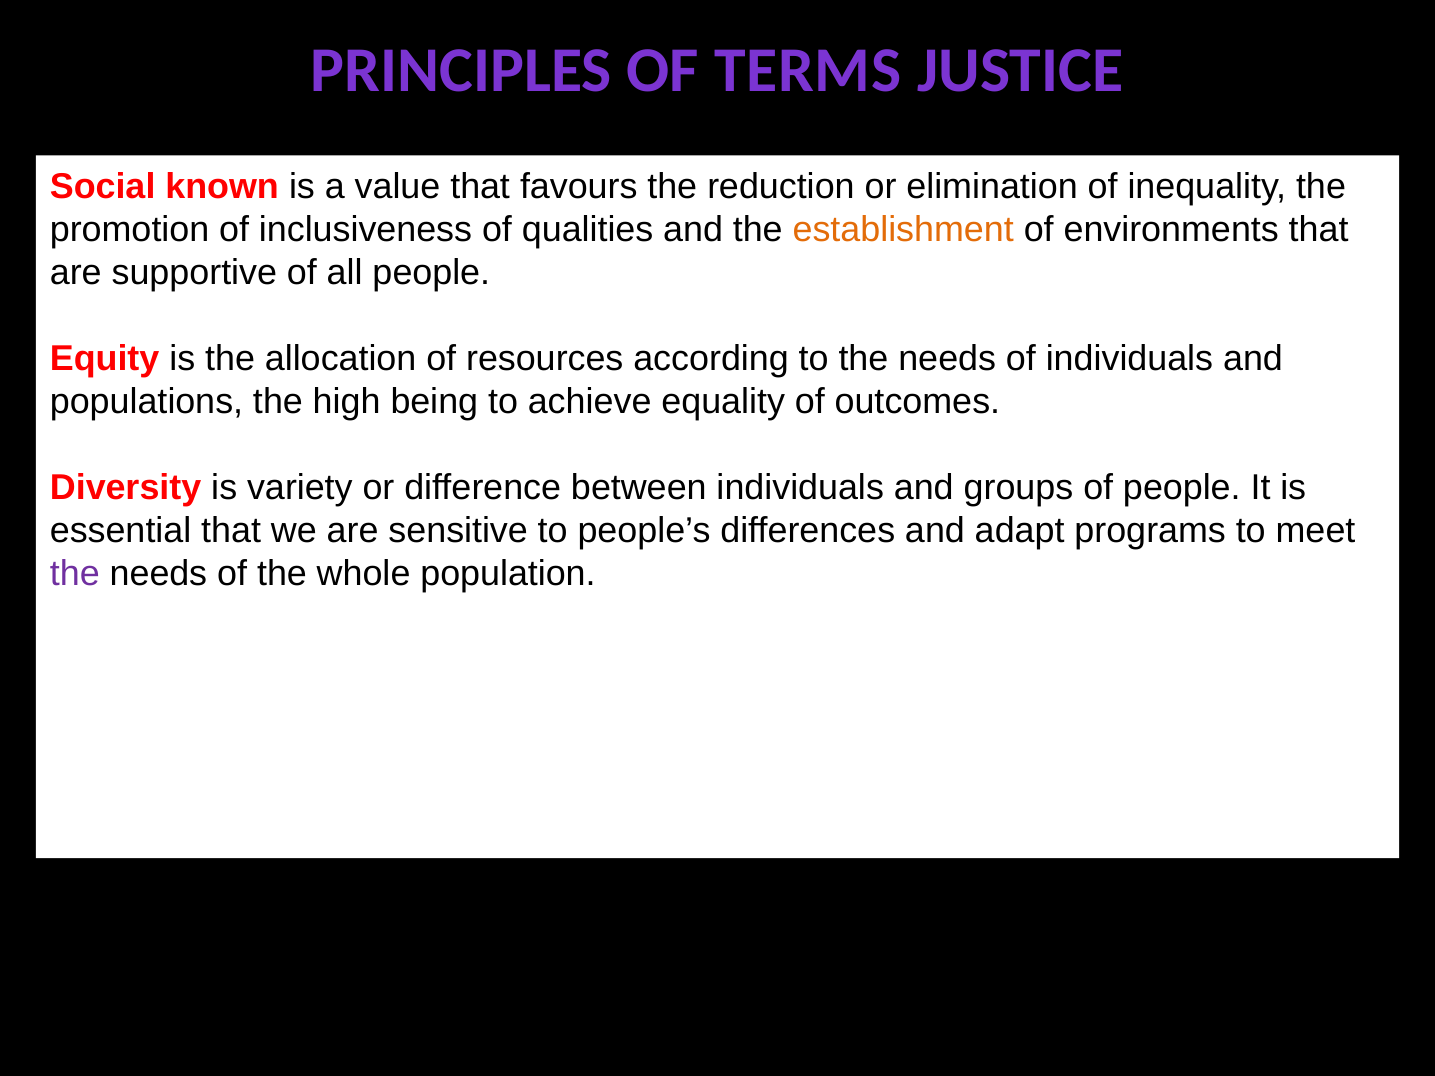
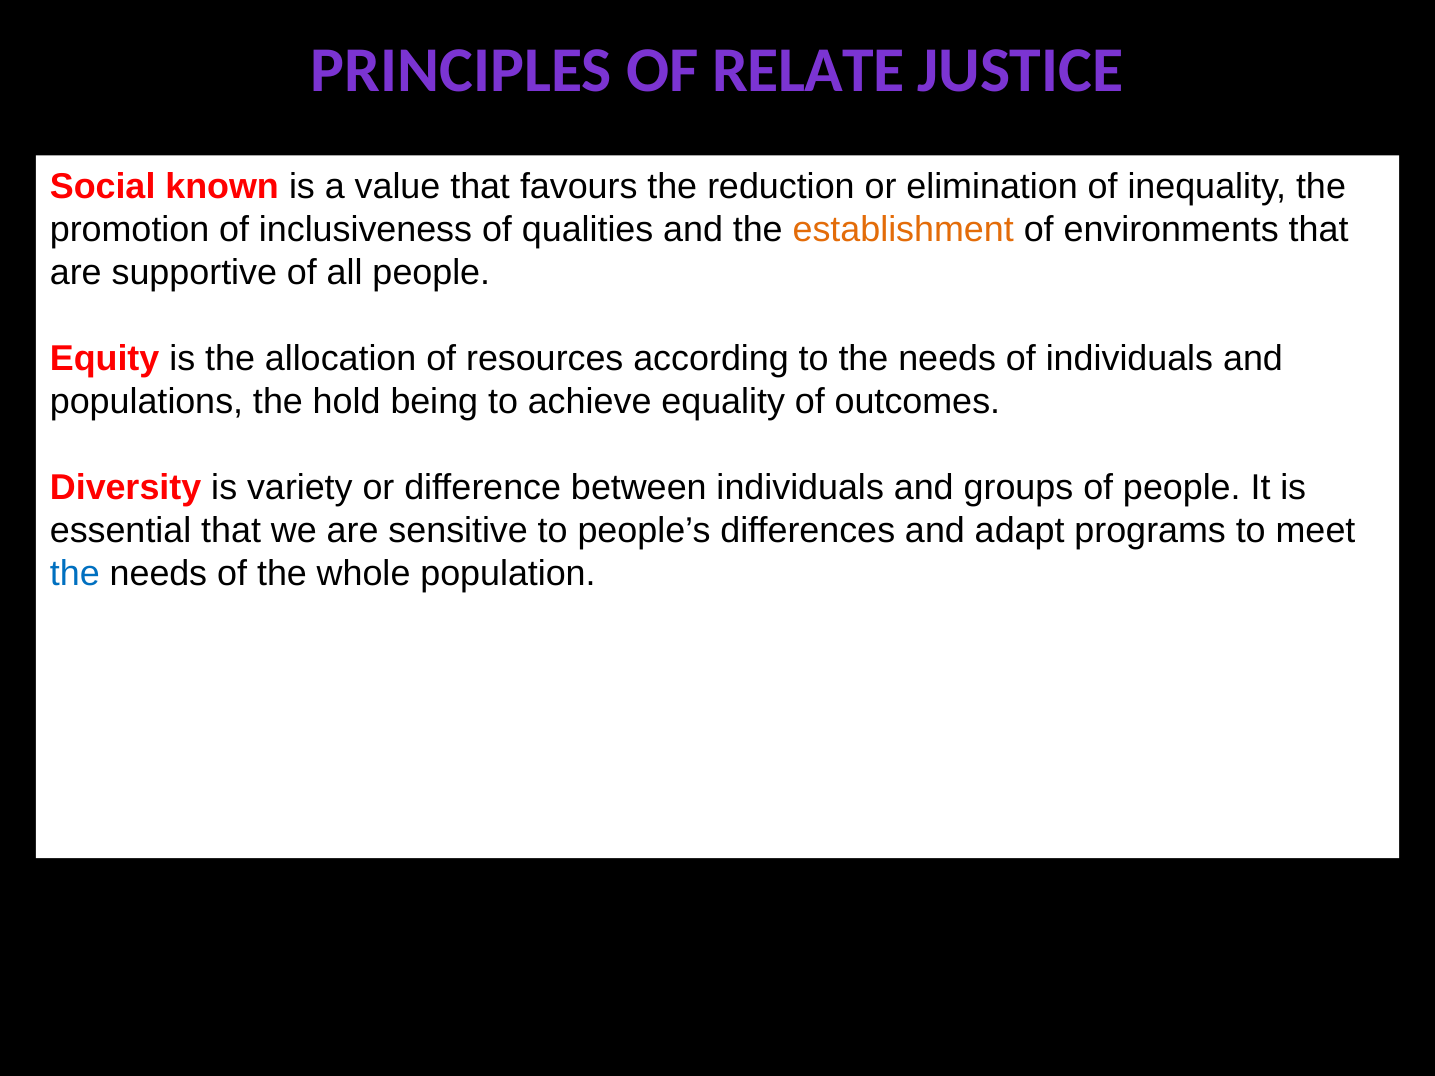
TERMS: TERMS -> RELATE
high: high -> hold
the at (75, 574) colour: purple -> blue
